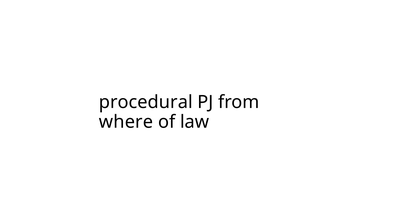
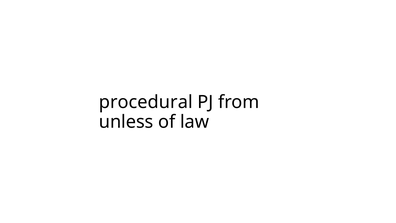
where: where -> unless
